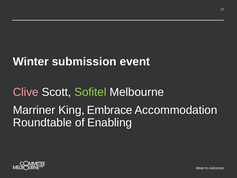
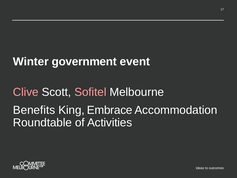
submission: submission -> government
Sofitel colour: light green -> pink
Marriner: Marriner -> Benefits
Enabling: Enabling -> Activities
